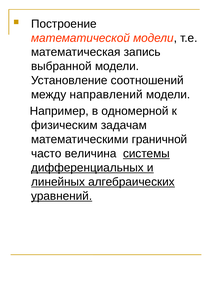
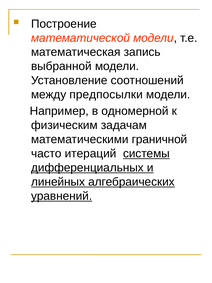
направлений: направлений -> предпосылки
величина: величина -> итераций
